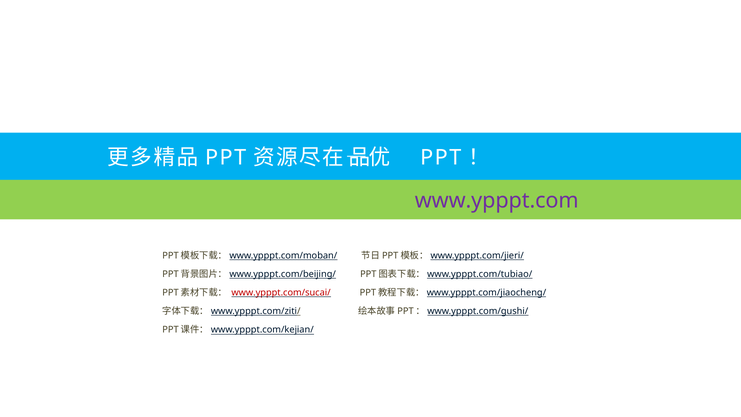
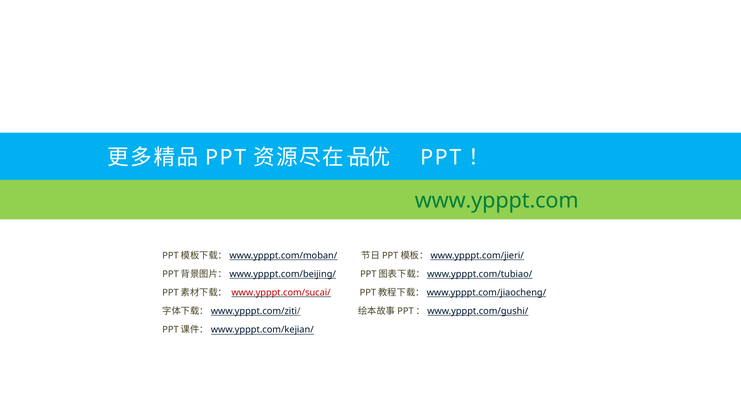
www.ypppt.com colour: purple -> green
